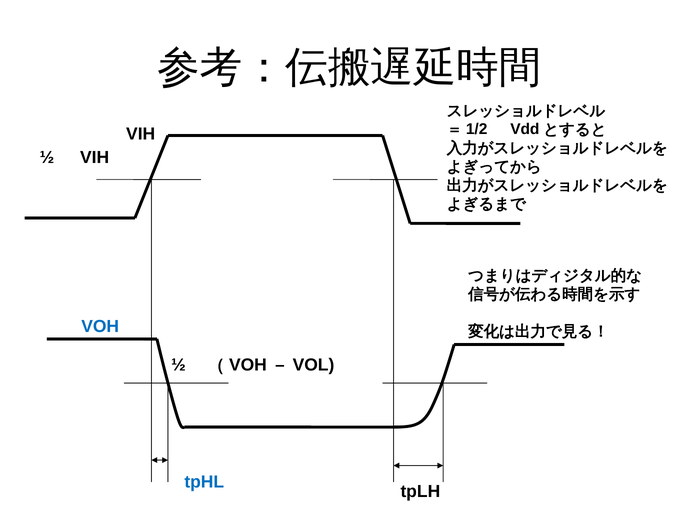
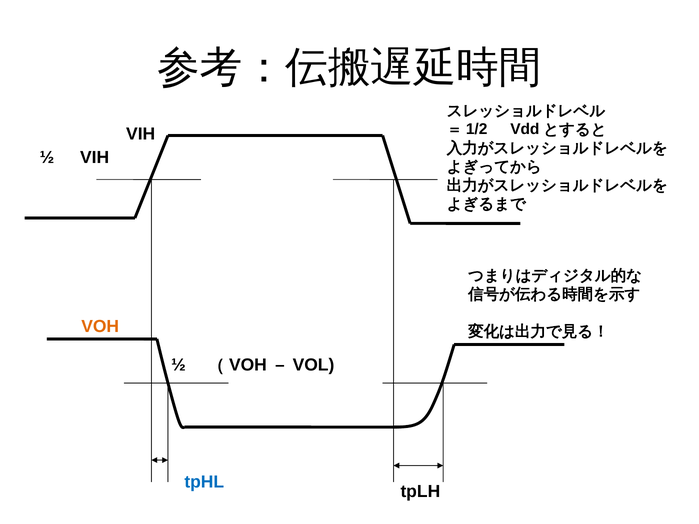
VOH colour: blue -> orange
